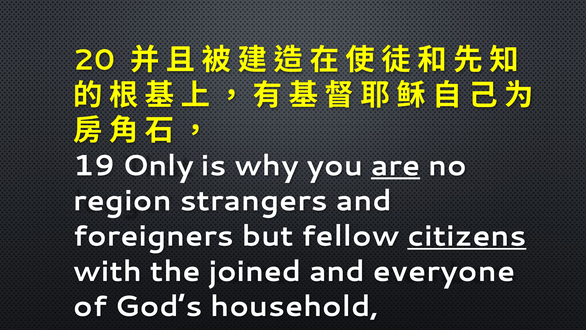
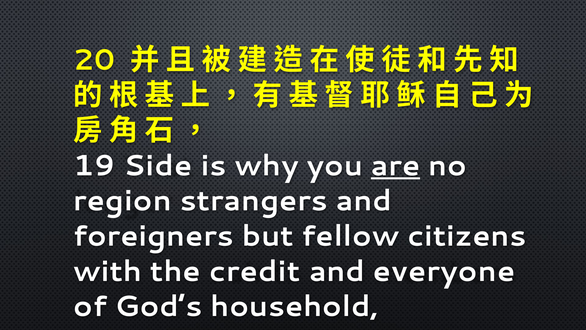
Only: Only -> Side
citizens underline: present -> none
joined: joined -> credit
